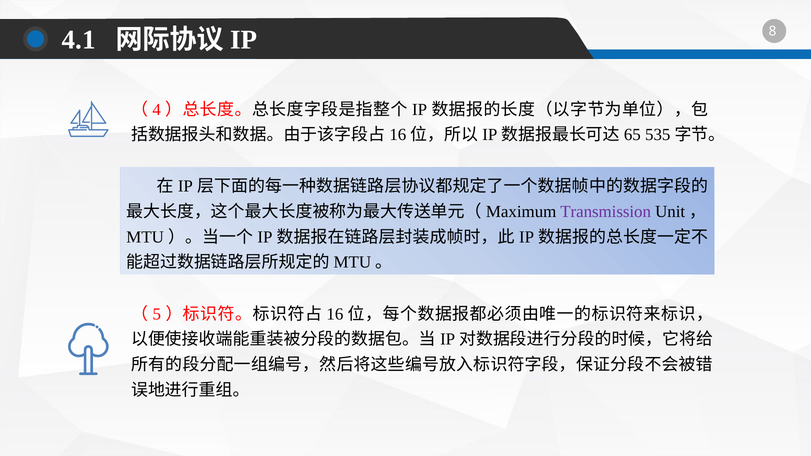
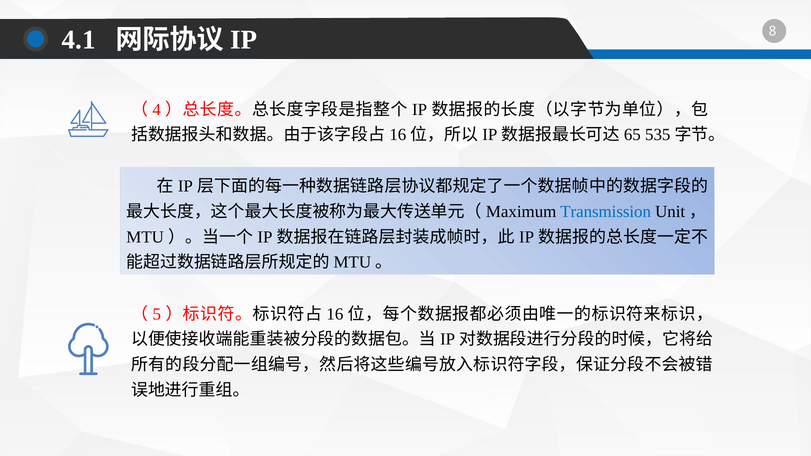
Transmission colour: purple -> blue
